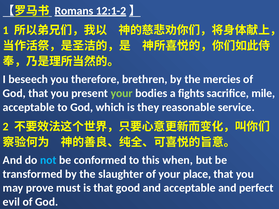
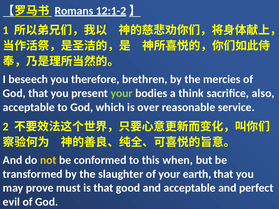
fights: fights -> think
mile: mile -> also
they: they -> over
not colour: light blue -> yellow
place: place -> earth
